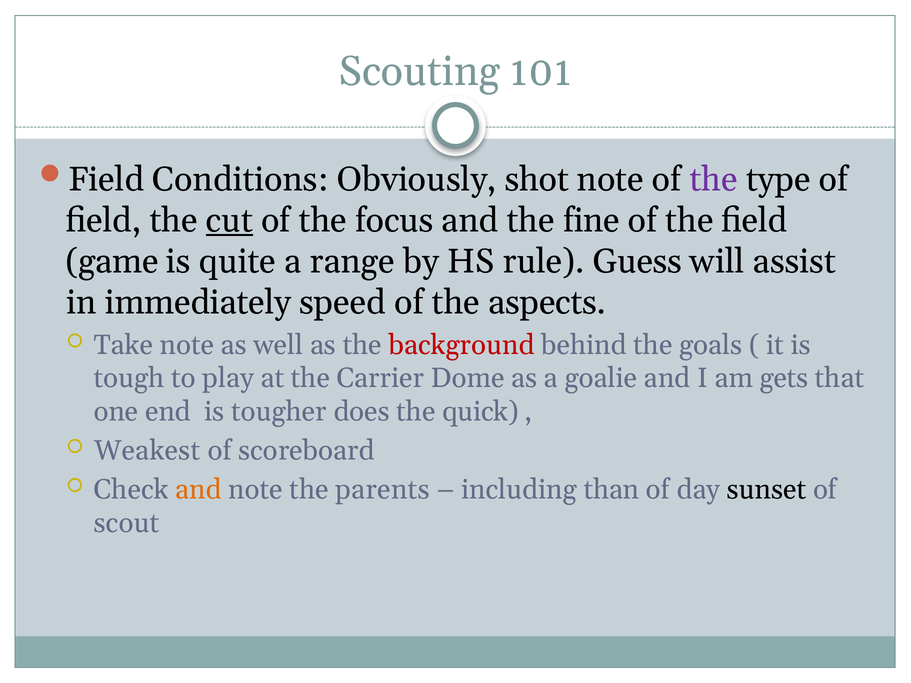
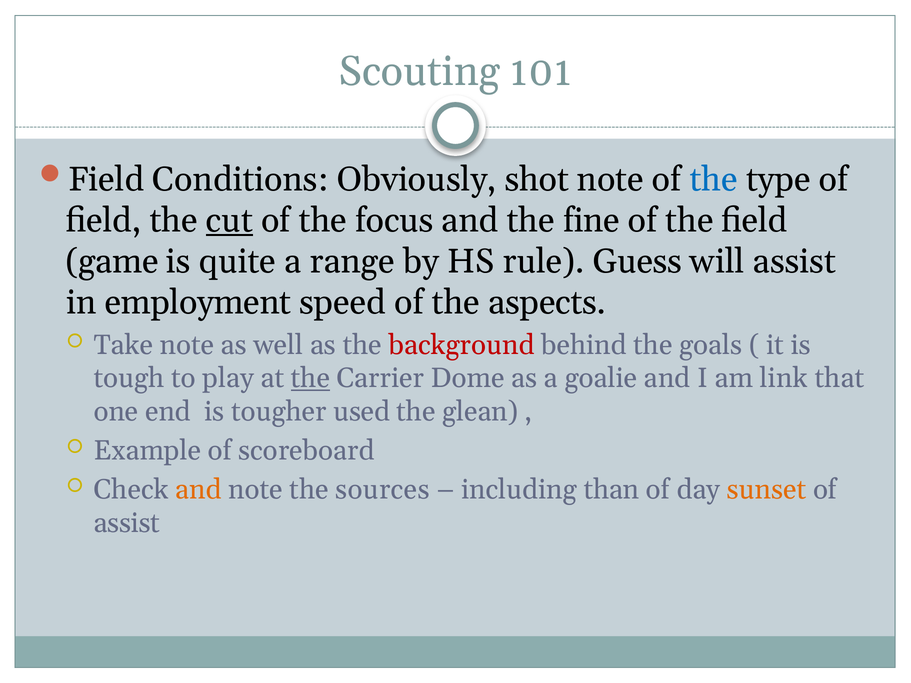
the at (714, 180) colour: purple -> blue
immediately: immediately -> employment
the at (310, 378) underline: none -> present
gets: gets -> link
does: does -> used
quick: quick -> glean
Weakest: Weakest -> Example
parents: parents -> sources
sunset colour: black -> orange
scout at (127, 523): scout -> assist
